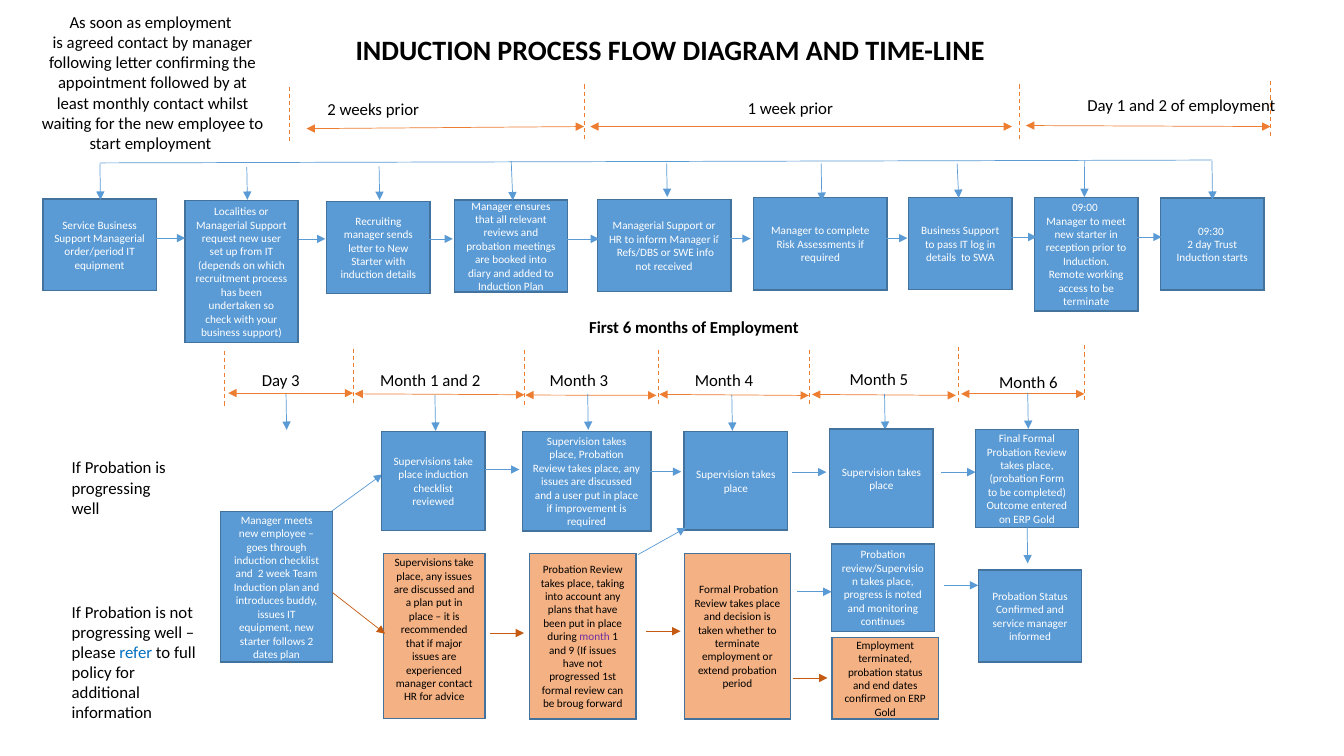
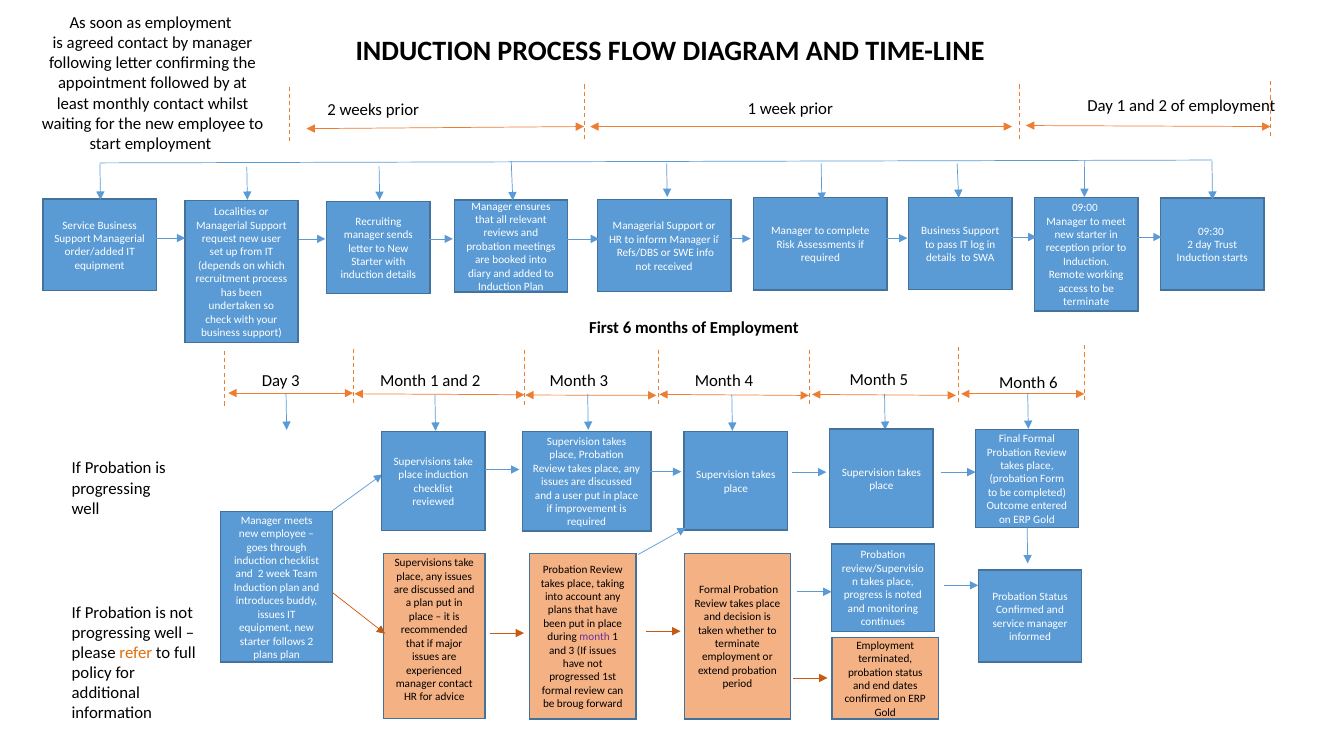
order/period: order/period -> order/added
and 9: 9 -> 3
refer colour: blue -> orange
dates at (265, 655): dates -> plans
